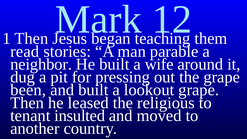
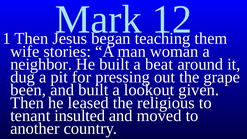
read: read -> wife
parable: parable -> woman
wife: wife -> beat
lookout grape: grape -> given
